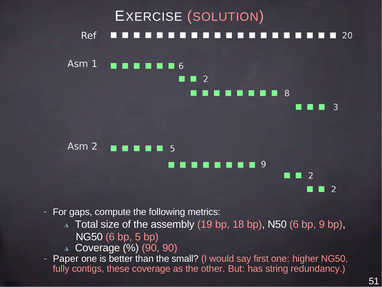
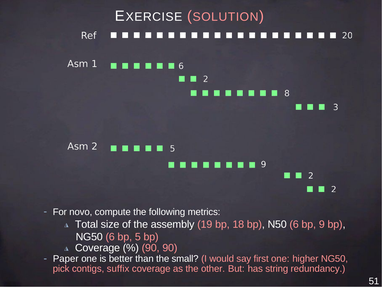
gaps: gaps -> novo
fully: fully -> pick
these: these -> suffix
